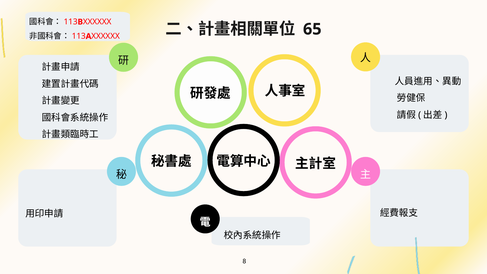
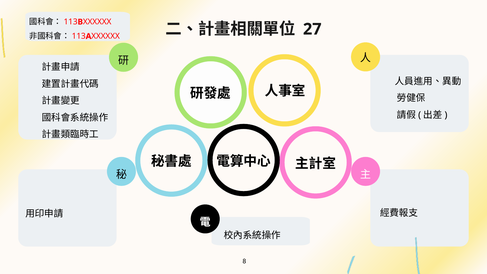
65: 65 -> 27
